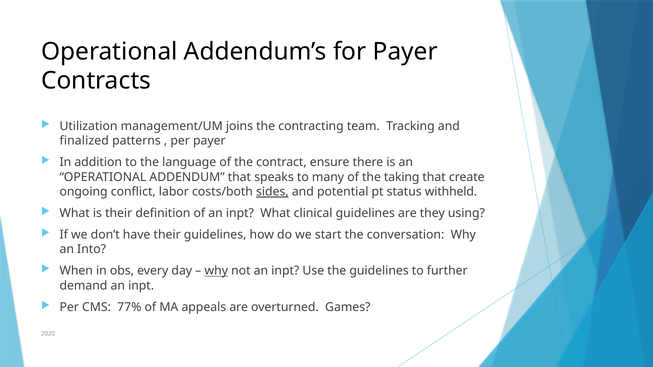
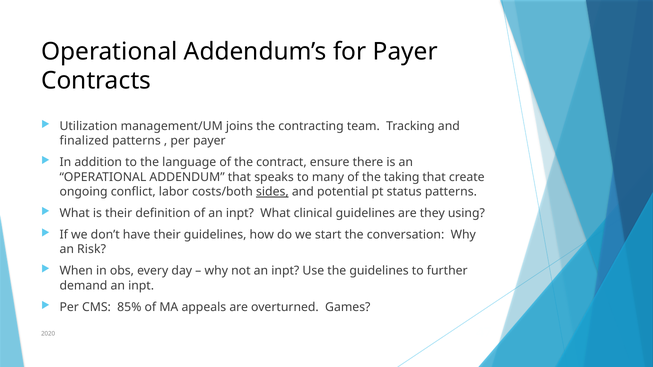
status withheld: withheld -> patterns
Into: Into -> Risk
why at (216, 271) underline: present -> none
77%: 77% -> 85%
